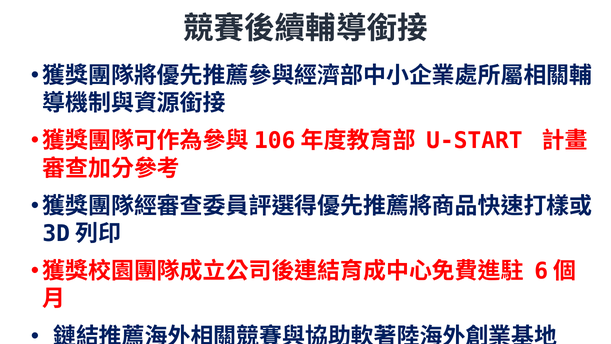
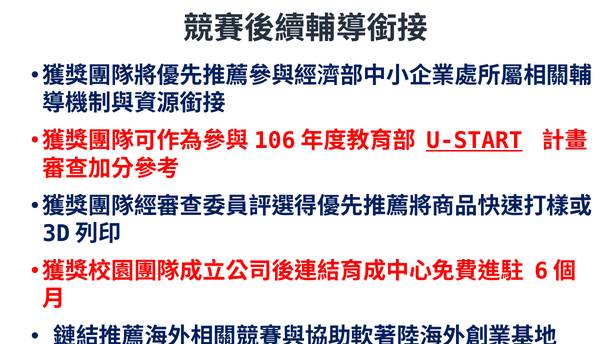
U-START underline: none -> present
